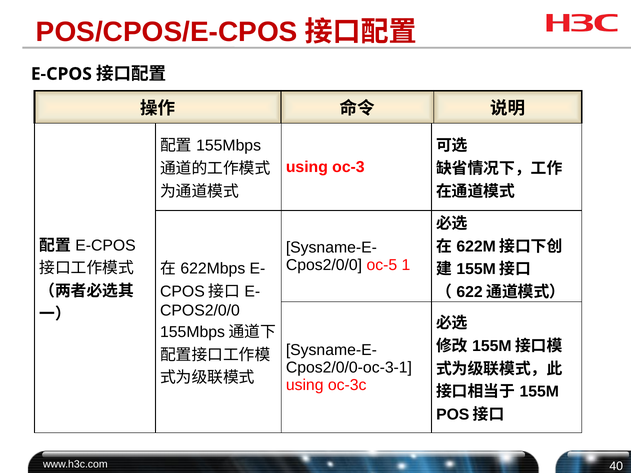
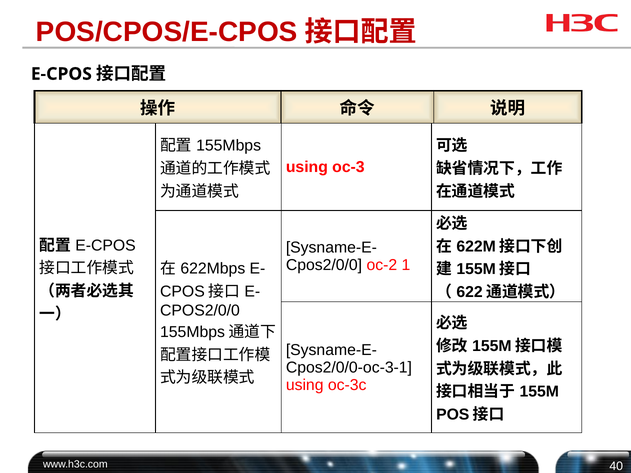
oc-5: oc-5 -> oc-2
